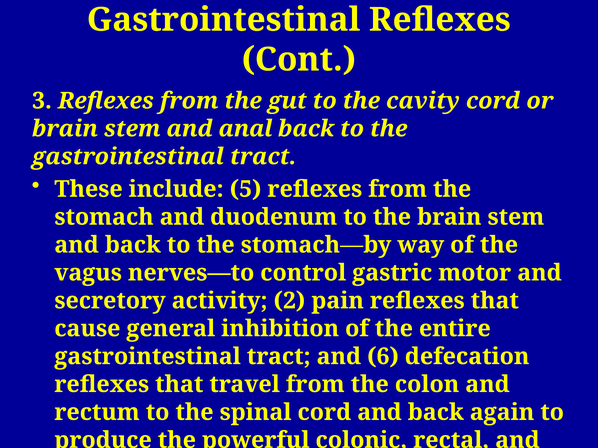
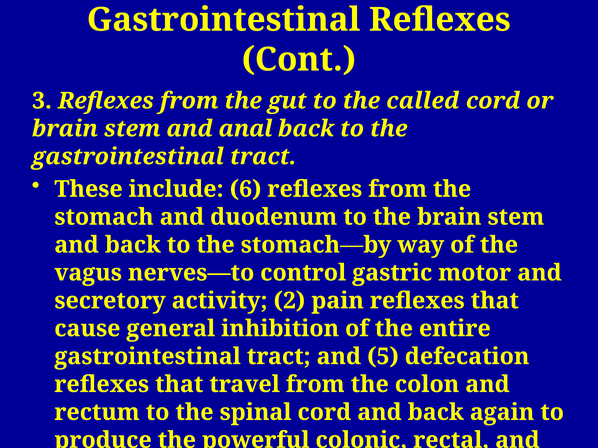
cavity: cavity -> called
5: 5 -> 6
6: 6 -> 5
